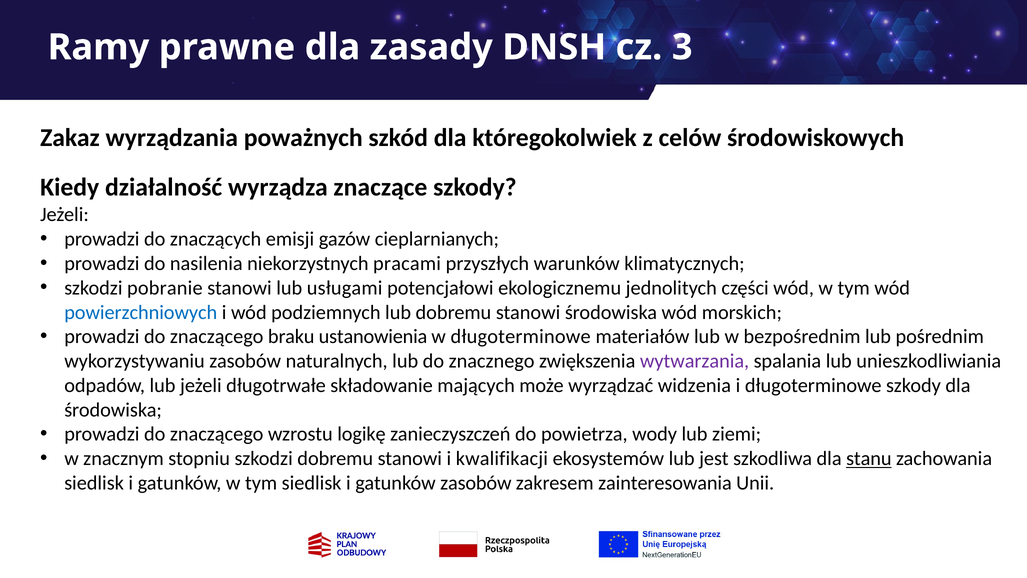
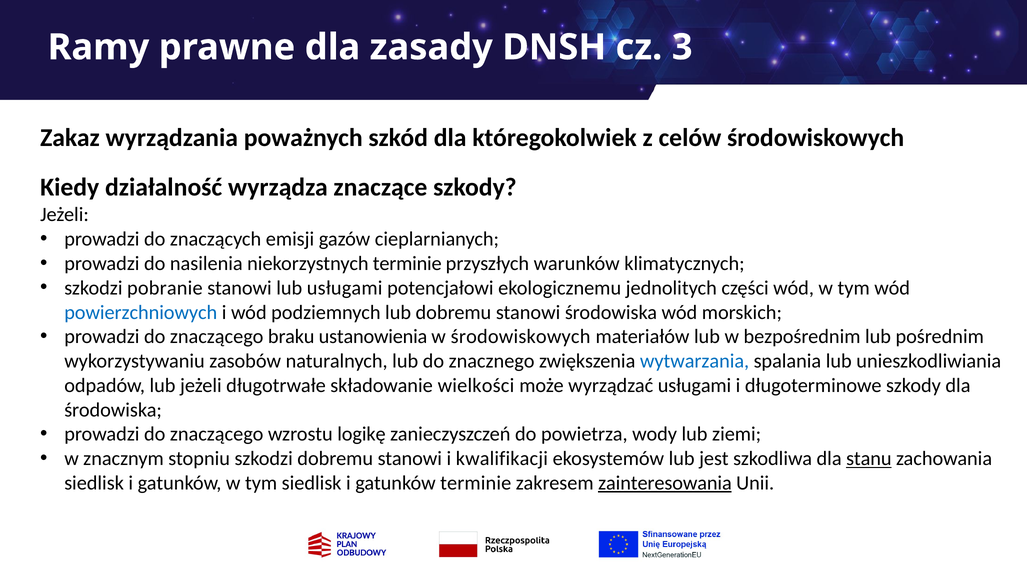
niekorzystnych pracami: pracami -> terminie
w długoterminowe: długoterminowe -> środowiskowych
wytwarzania colour: purple -> blue
mających: mających -> wielkości
wyrządzać widzenia: widzenia -> usługami
gatunków zasobów: zasobów -> terminie
zainteresowania underline: none -> present
